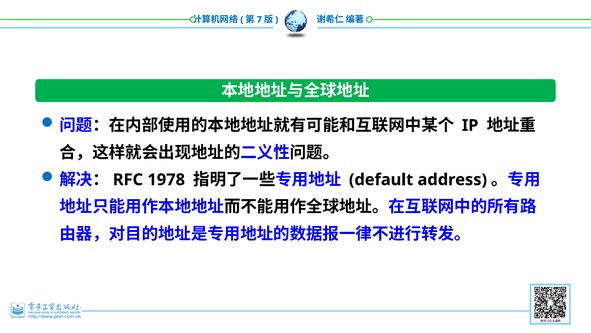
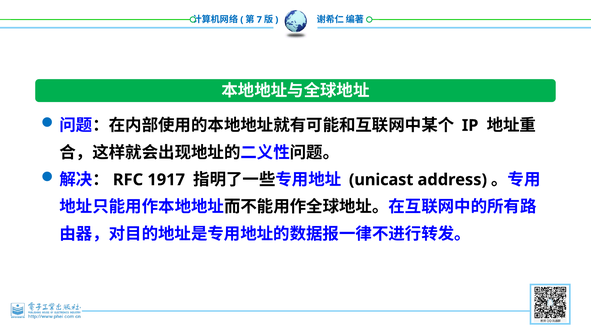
1978: 1978 -> 1917
default: default -> unicast
